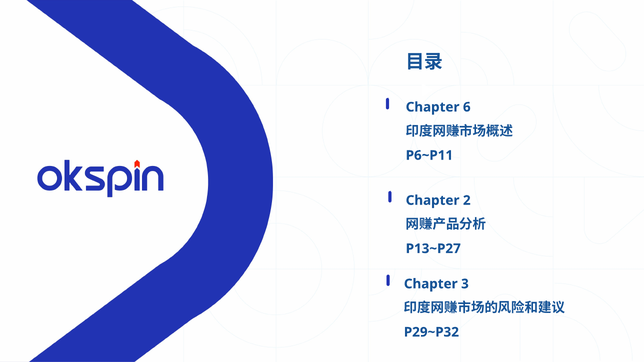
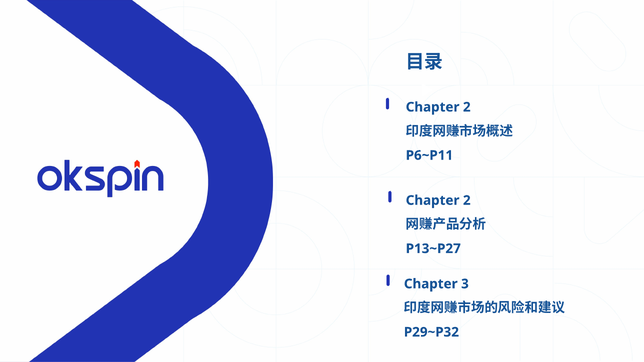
6 at (467, 107): 6 -> 2
